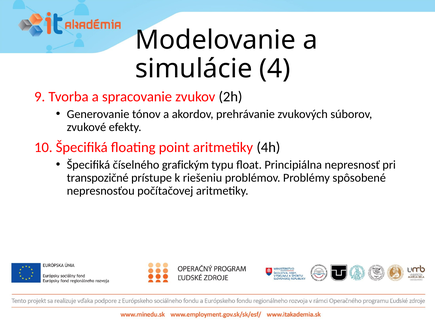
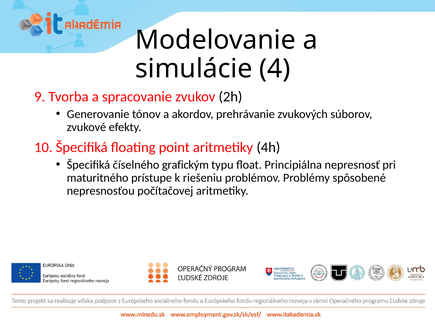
transpozičné: transpozičné -> maturitného
